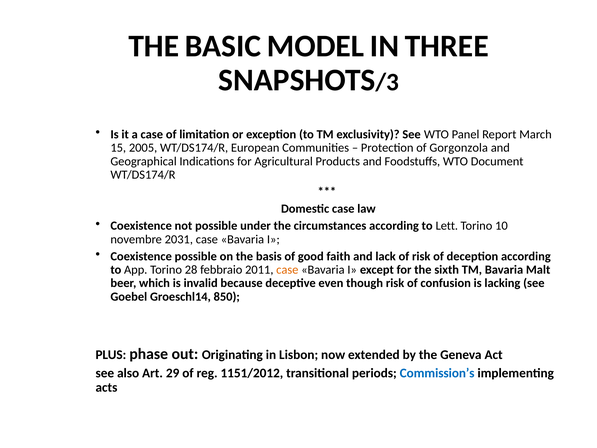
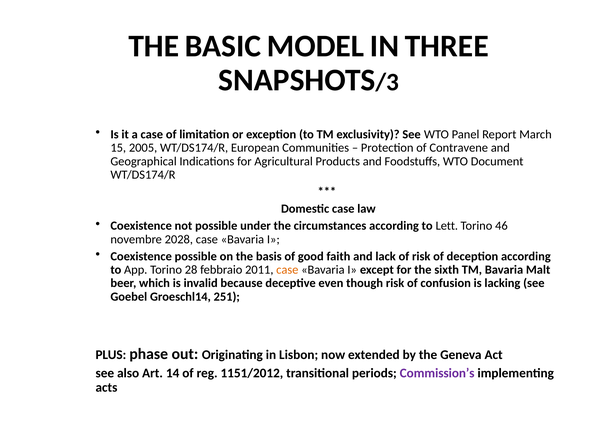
Gorgonzola: Gorgonzola -> Contravene
10: 10 -> 46
2031: 2031 -> 2028
850: 850 -> 251
29: 29 -> 14
Commission’s colour: blue -> purple
